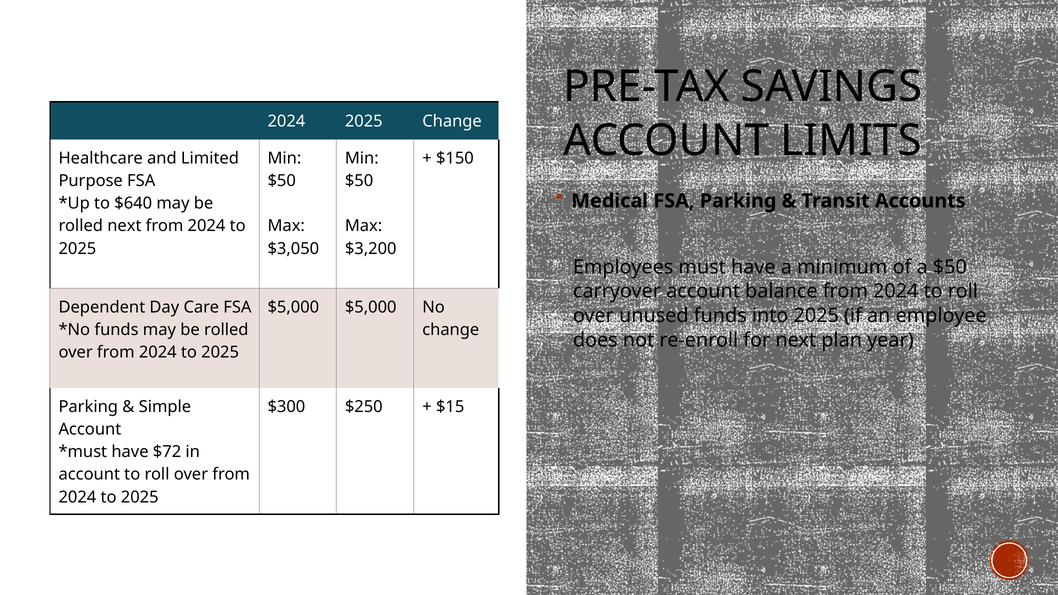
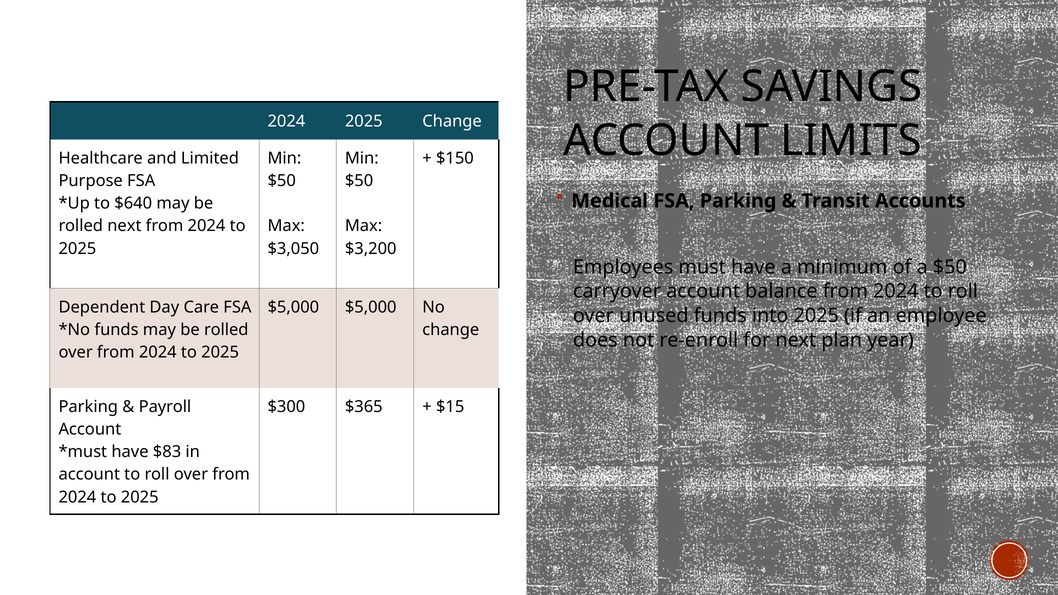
Simple: Simple -> Payroll
$250: $250 -> $365
$72: $72 -> $83
